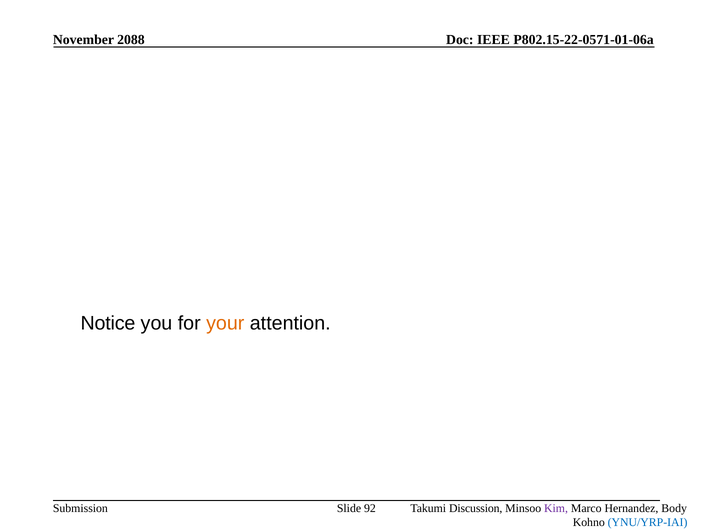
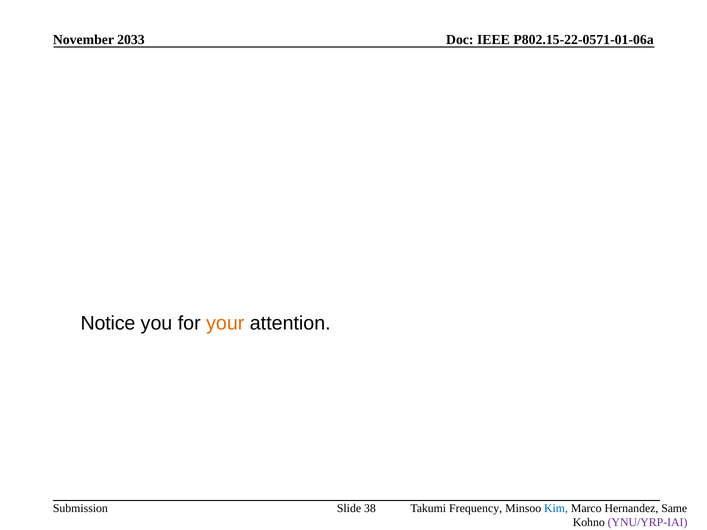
2088: 2088 -> 2033
92: 92 -> 38
Discussion: Discussion -> Frequency
Kim colour: purple -> blue
Body: Body -> Same
YNU/YRP-IAI colour: blue -> purple
